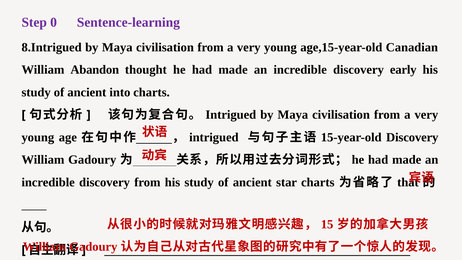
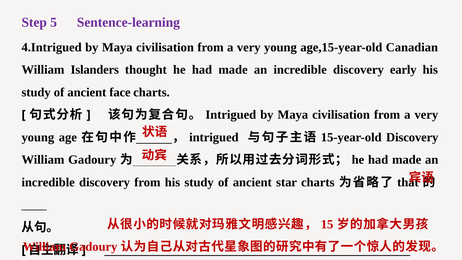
0: 0 -> 5
8.Intrigued: 8.Intrigued -> 4.Intrigued
Abandon: Abandon -> Islanders
into: into -> face
